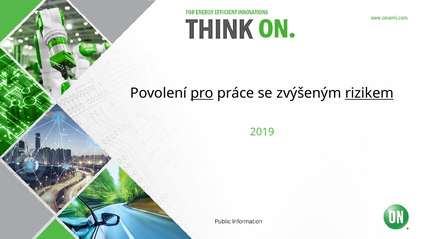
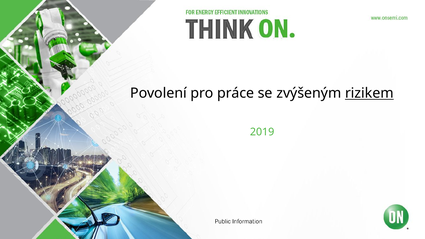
pro underline: present -> none
